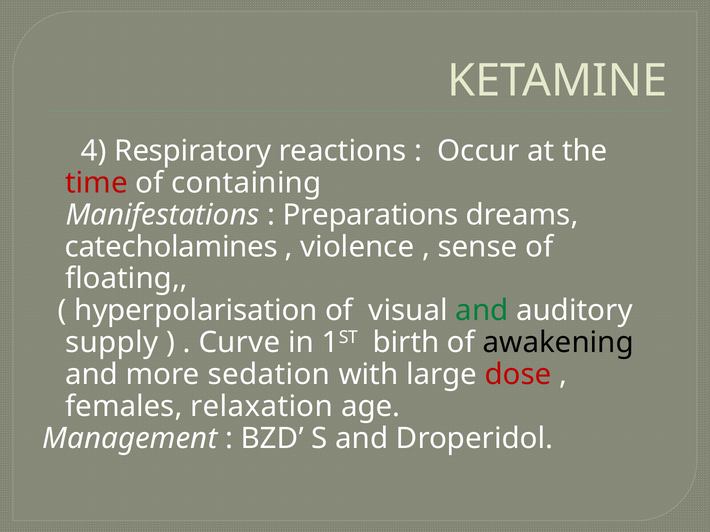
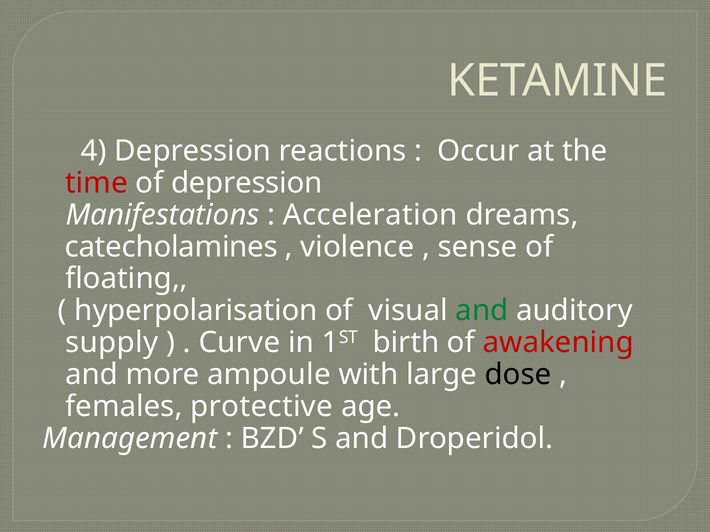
4 Respiratory: Respiratory -> Depression
of containing: containing -> depression
Preparations: Preparations -> Acceleration
awakening colour: black -> red
sedation: sedation -> ampoule
dose colour: red -> black
relaxation: relaxation -> protective
